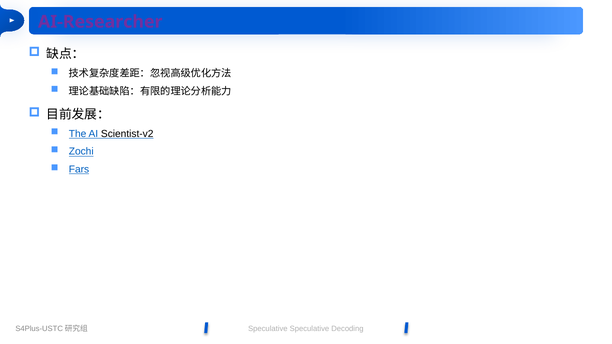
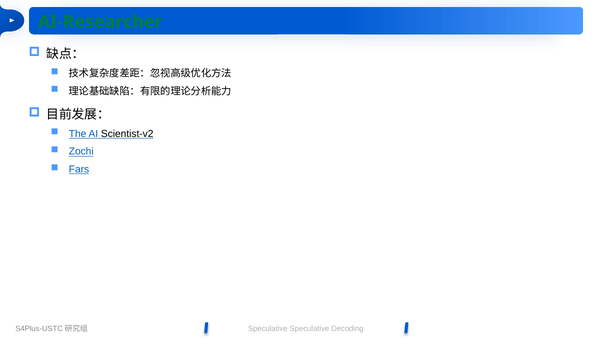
AI-Researcher colour: purple -> green
